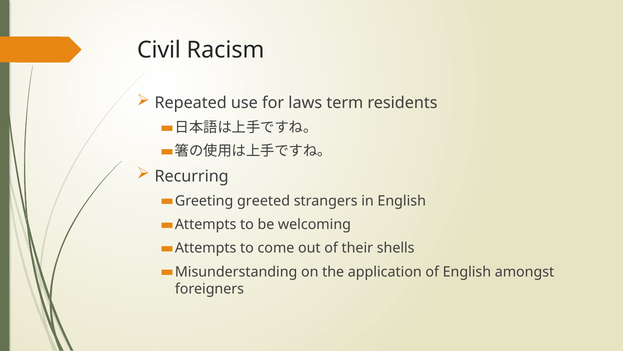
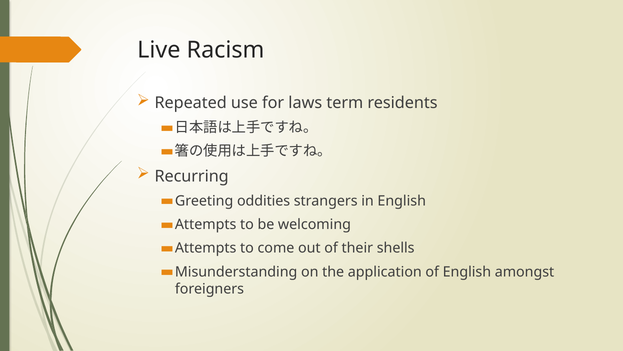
Civil: Civil -> Live
greeted: greeted -> oddities
